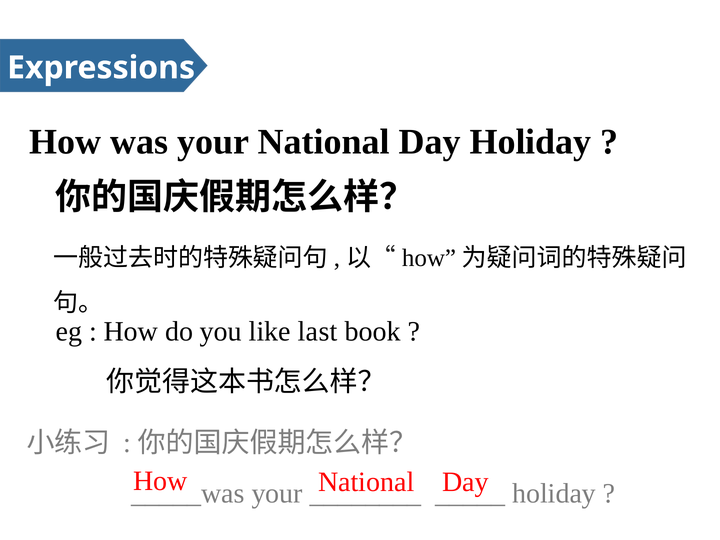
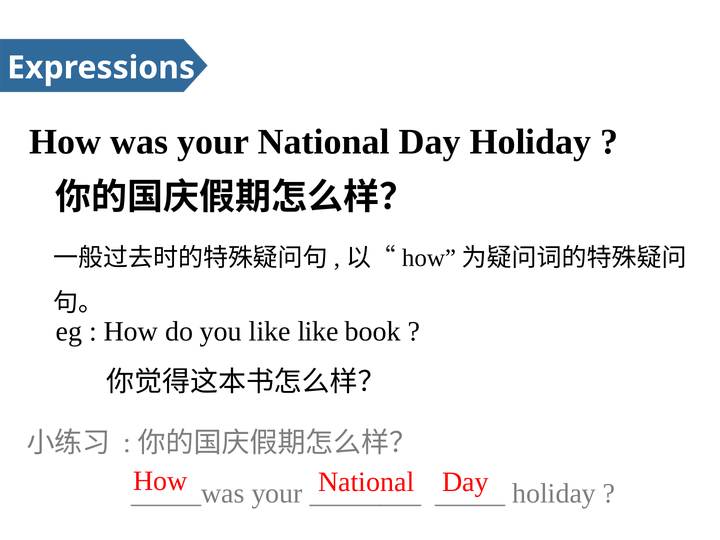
like last: last -> like
